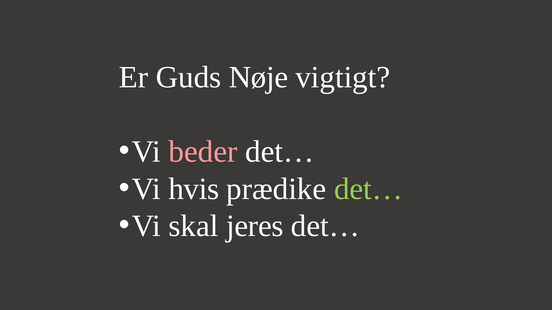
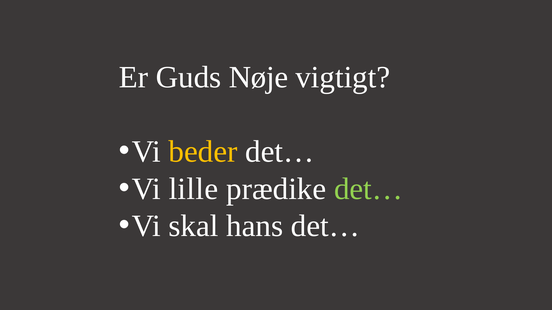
beder colour: pink -> yellow
hvis: hvis -> lille
jeres: jeres -> hans
